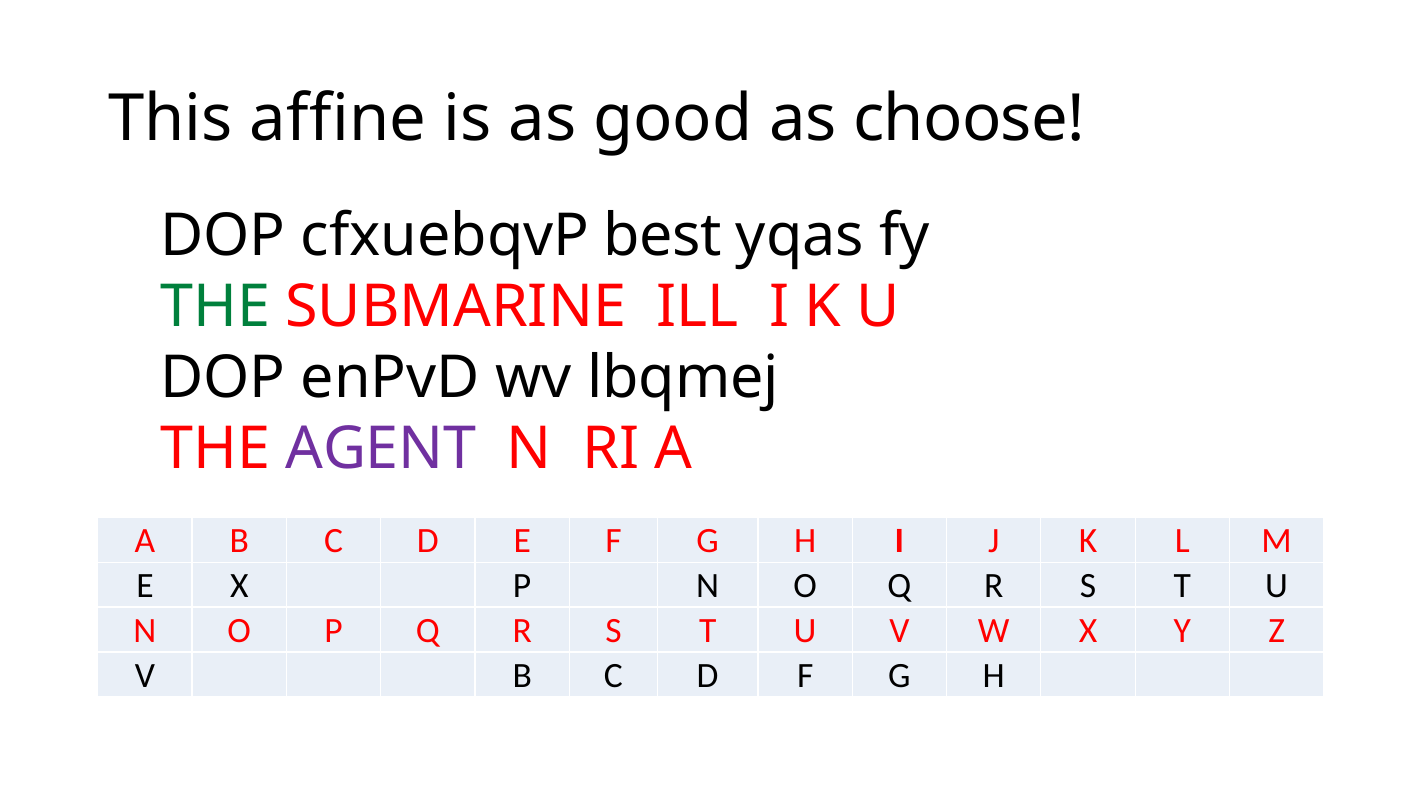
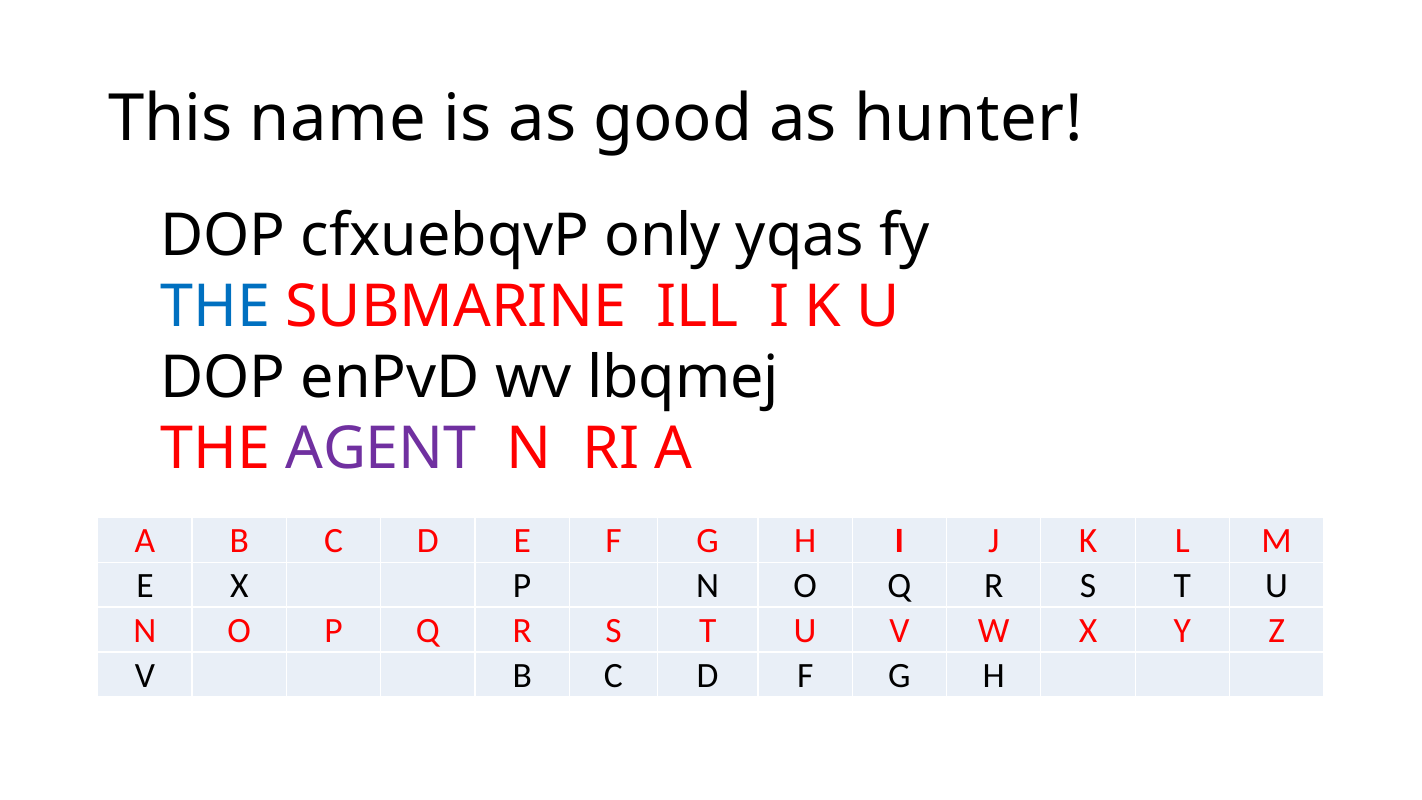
affine: affine -> name
choose: choose -> hunter
best: best -> only
THE at (215, 307) colour: green -> blue
